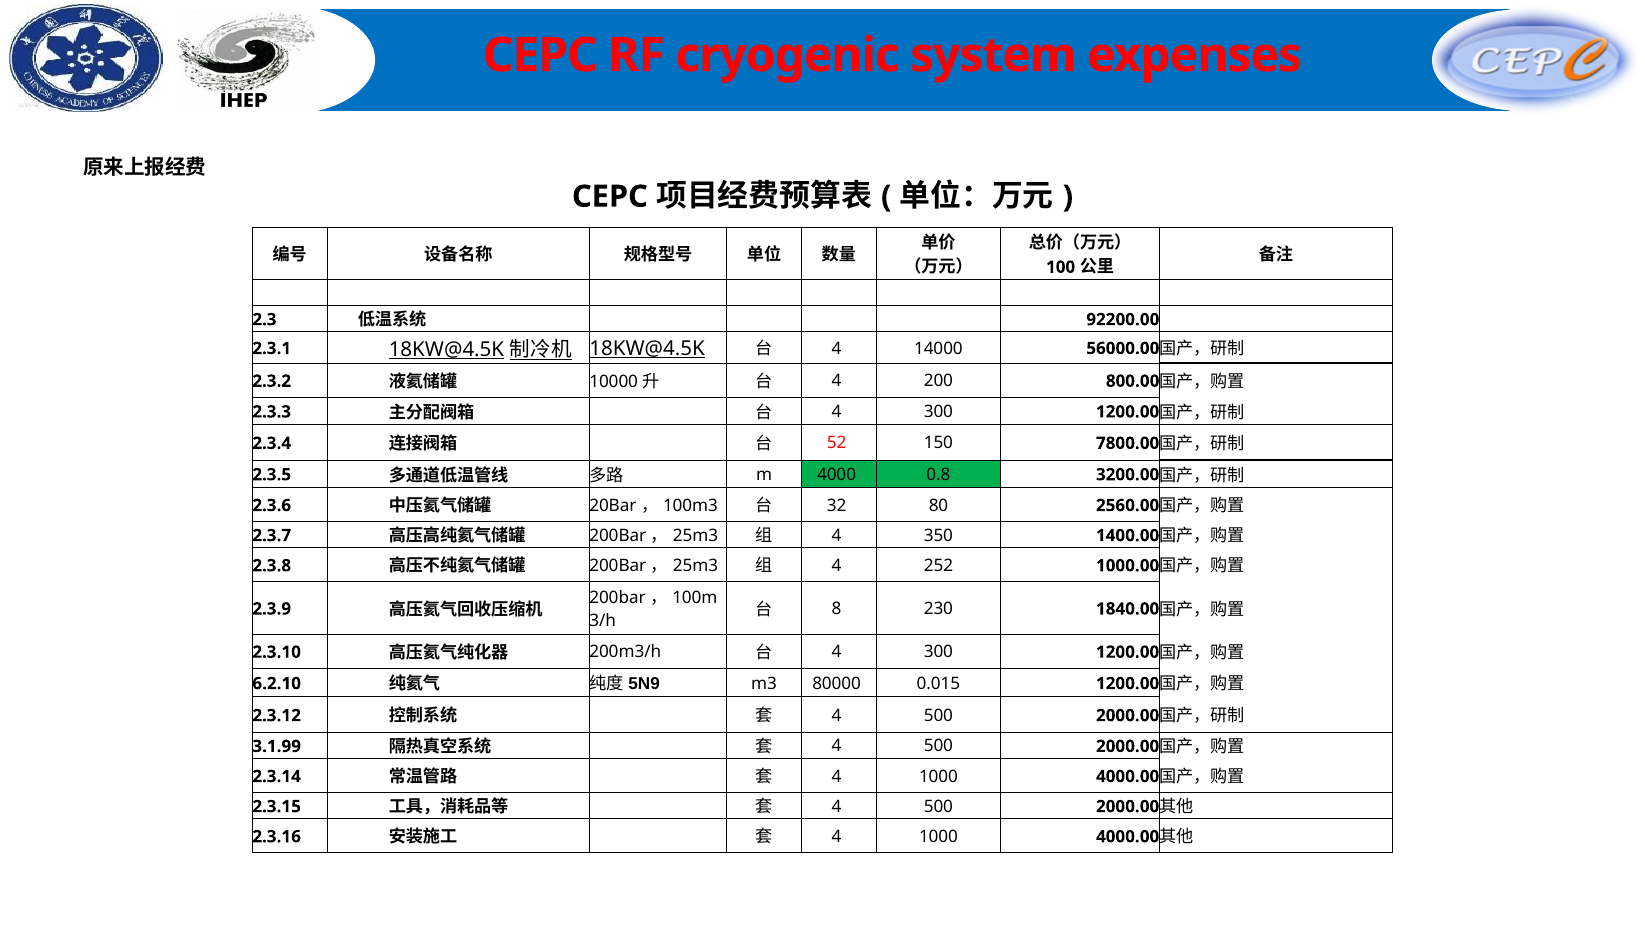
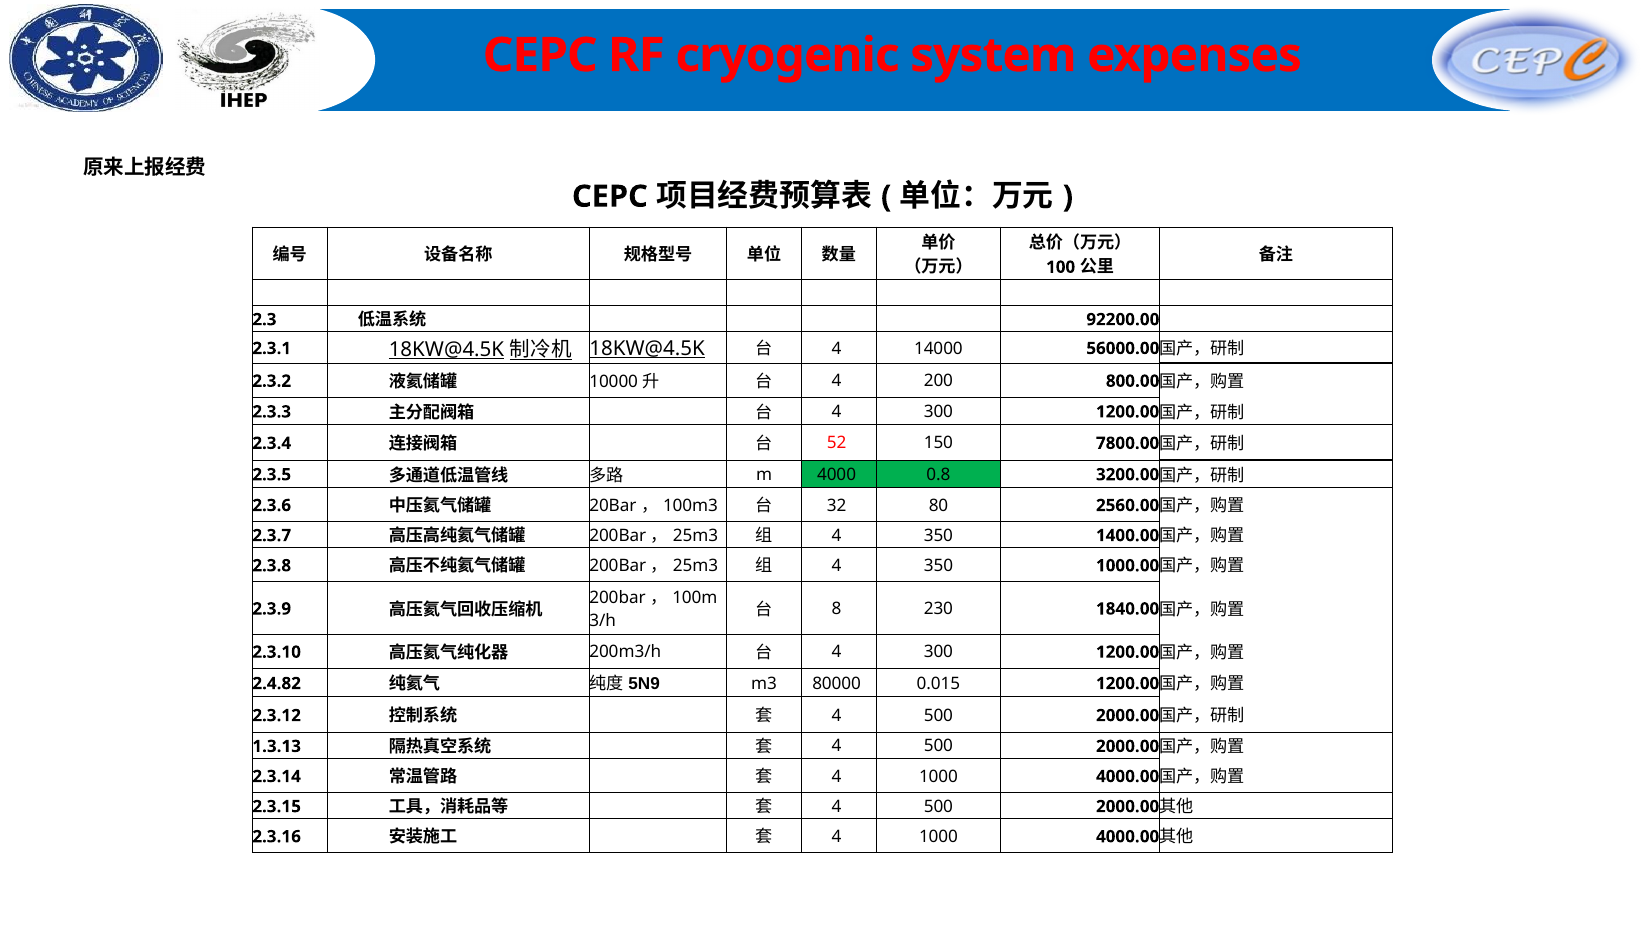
252 at (938, 566): 252 -> 350
6.2.10: 6.2.10 -> 2.4.82
3.1.99: 3.1.99 -> 1.3.13
